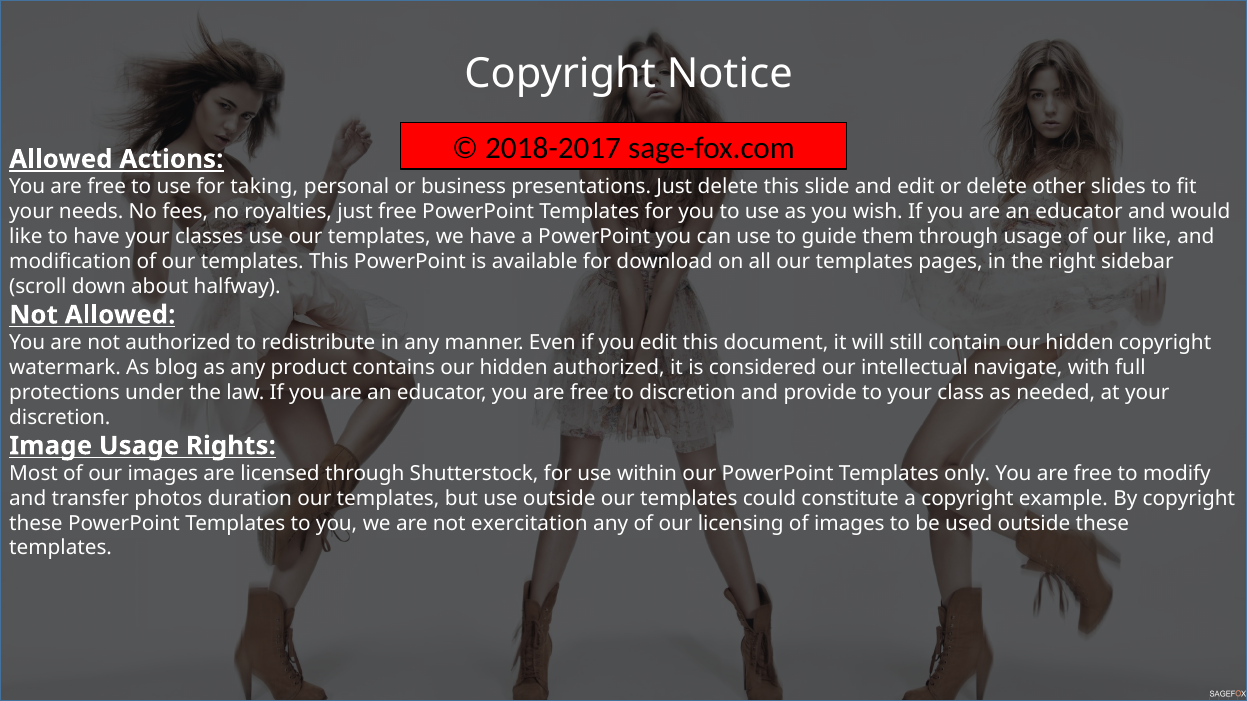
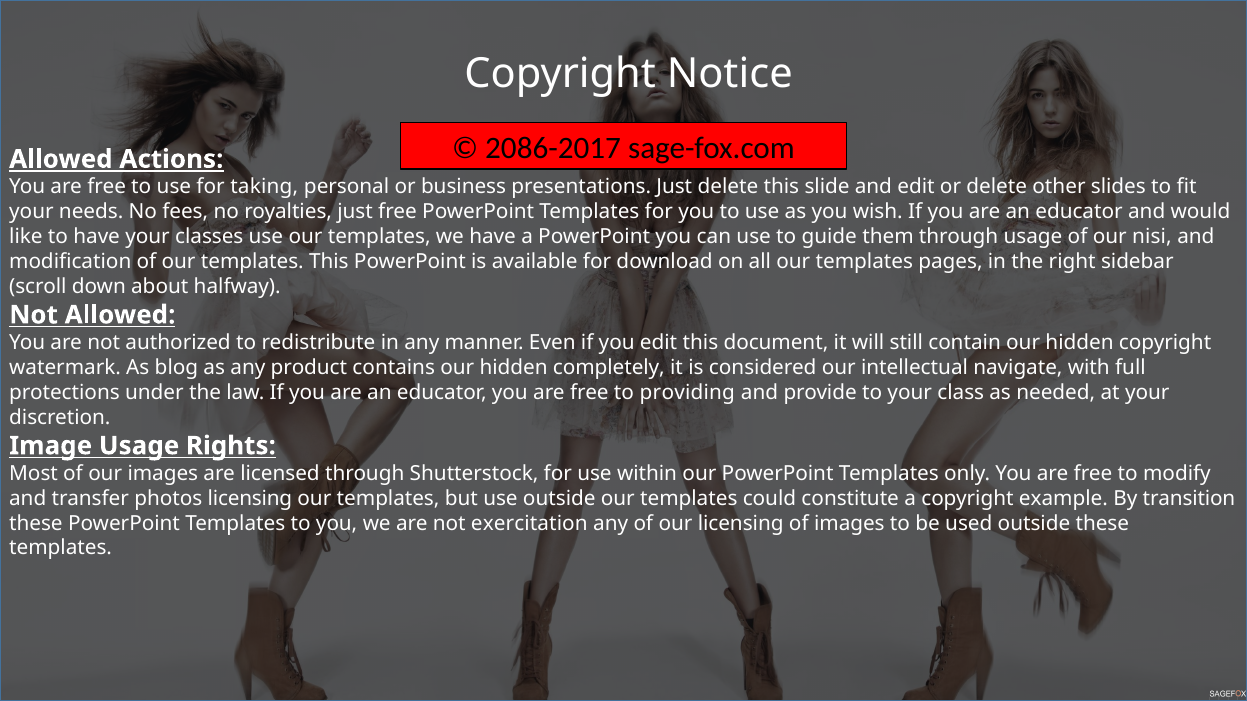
2018-2017: 2018-2017 -> 2086-2017
our like: like -> nisi
hidden authorized: authorized -> completely
to discretion: discretion -> providing
photos duration: duration -> licensing
By copyright: copyright -> transition
